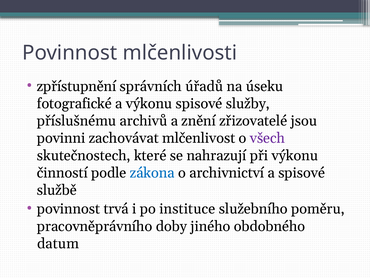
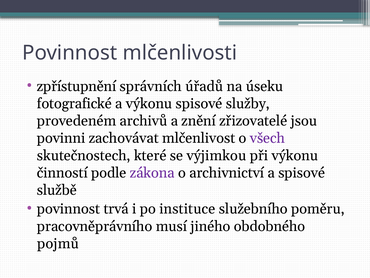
příslušnému: příslušnému -> provedeném
nahrazují: nahrazují -> výjimkou
zákona colour: blue -> purple
doby: doby -> musí
datum: datum -> pojmů
